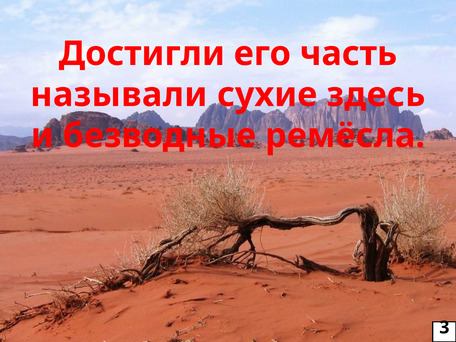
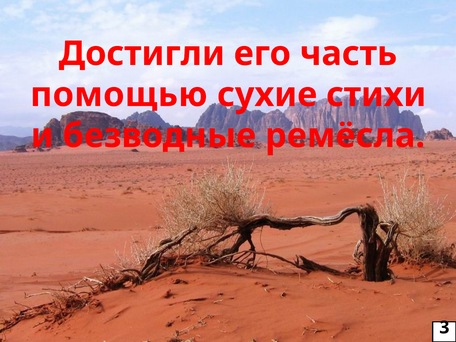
называли: называли -> помощью
здесь: здесь -> стихи
